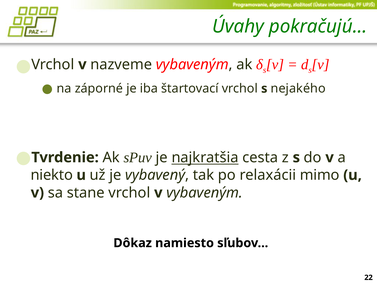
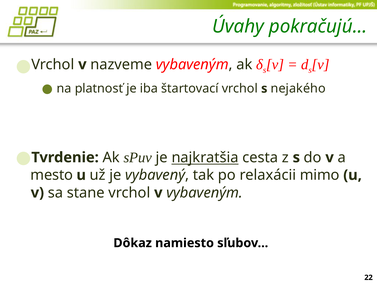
záporné: záporné -> platnosť
niekto: niekto -> mesto
